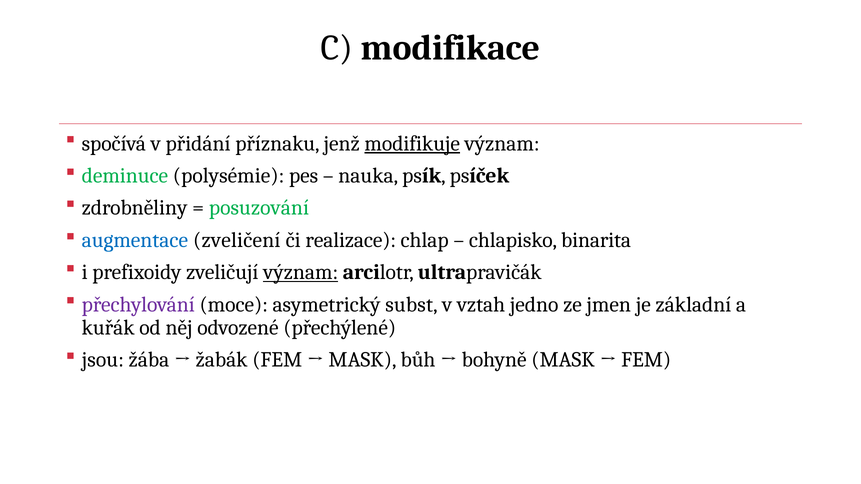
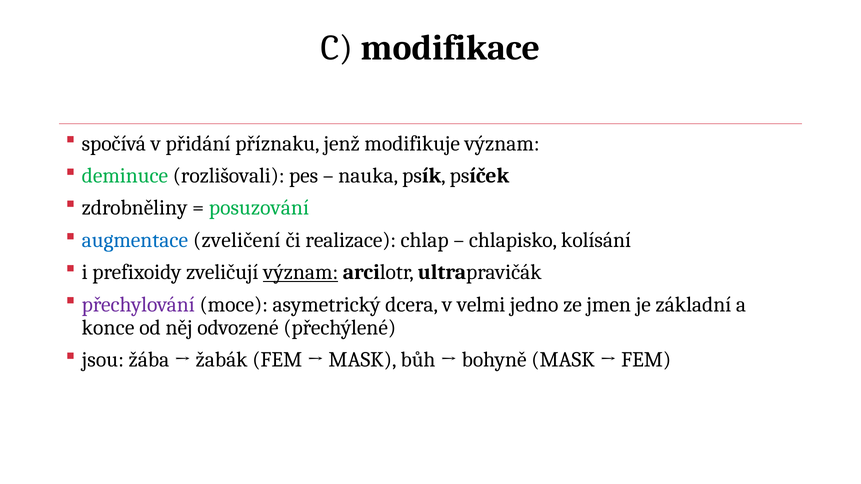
modifikuje underline: present -> none
polysémie: polysémie -> rozlišovali
binarita: binarita -> kolísání
subst: subst -> dcera
vztah: vztah -> velmi
kuřák: kuřák -> konce
